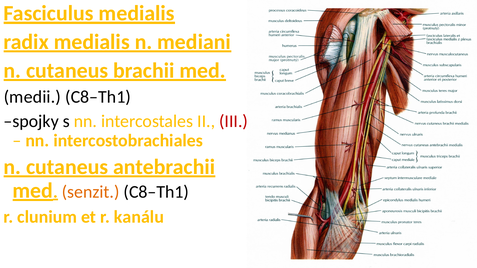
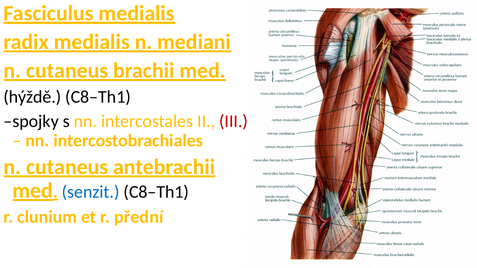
medii: medii -> hýždě
senzit colour: orange -> blue
kanálu: kanálu -> přední
